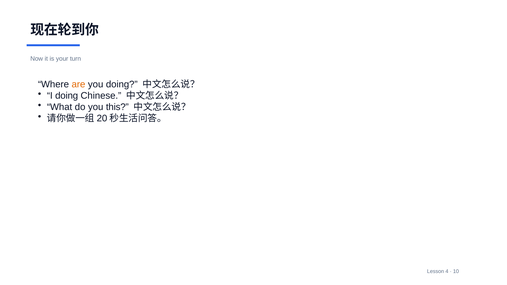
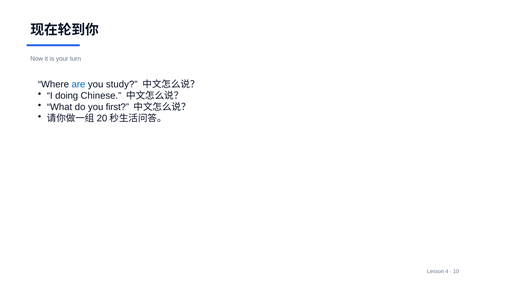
are colour: orange -> blue
you doing: doing -> study
this: this -> first
